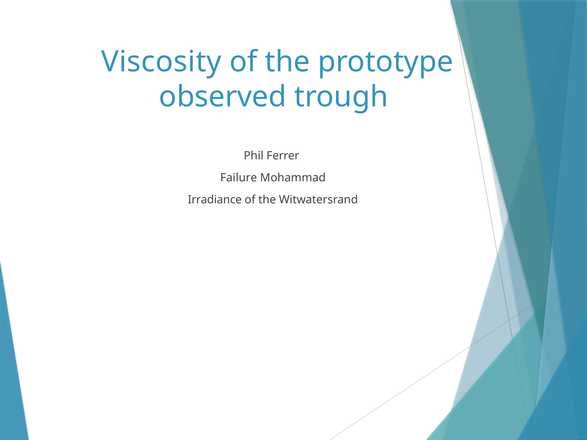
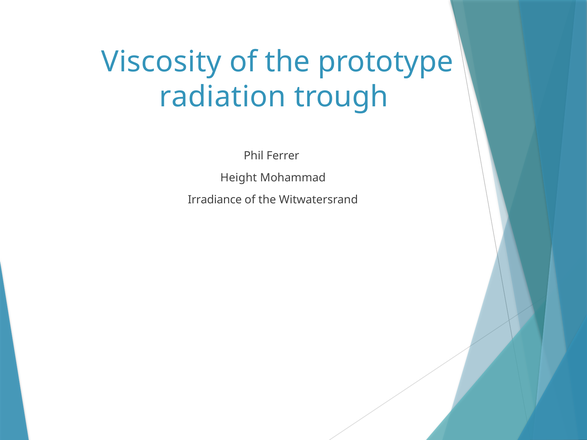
observed: observed -> radiation
Failure: Failure -> Height
